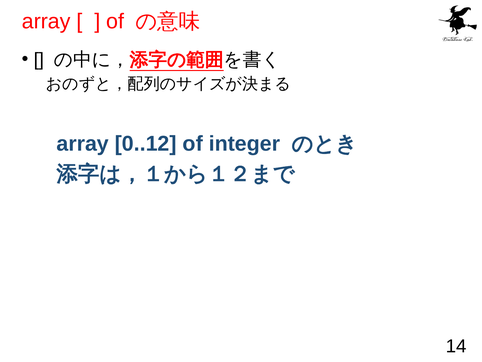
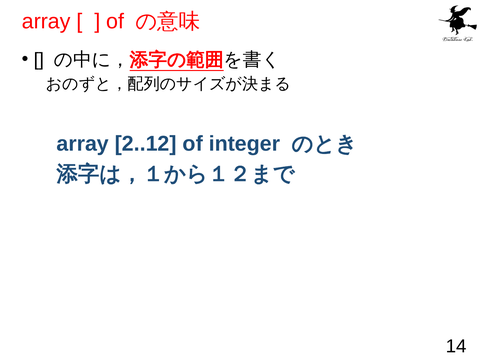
0..12: 0..12 -> 2..12
